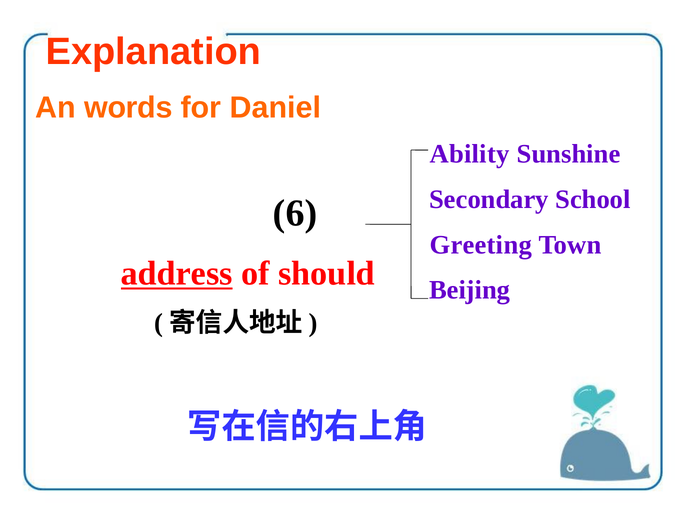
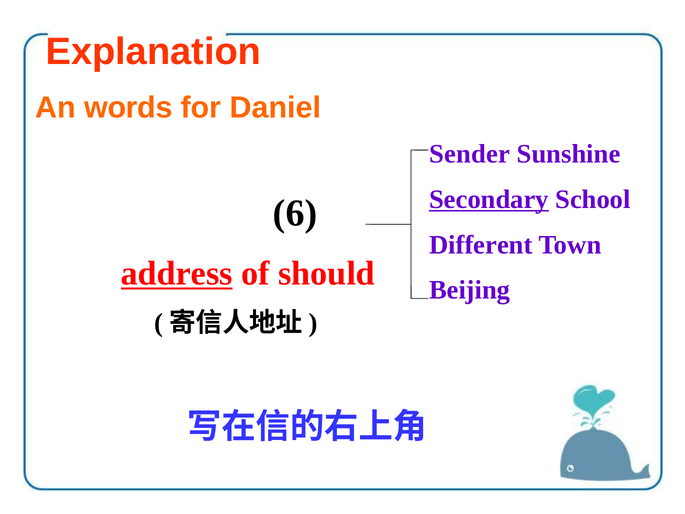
Ability: Ability -> Sender
Secondary underline: none -> present
Greeting: Greeting -> Different
